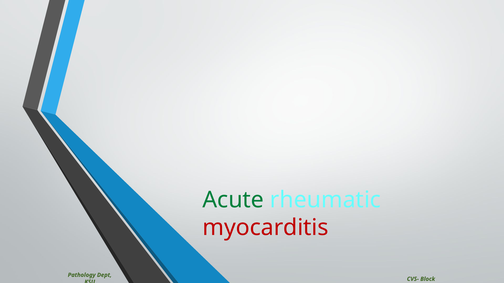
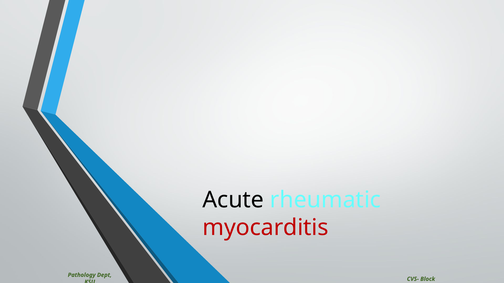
Acute colour: green -> black
